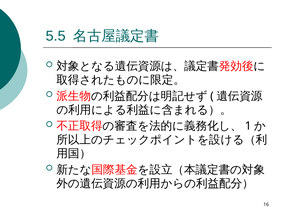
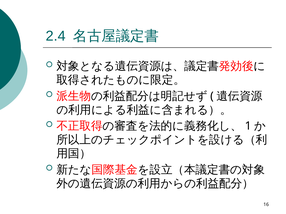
5.5: 5.5 -> 2.4
